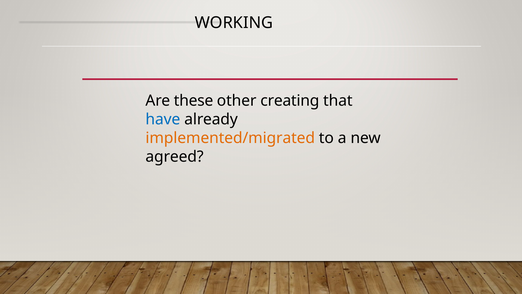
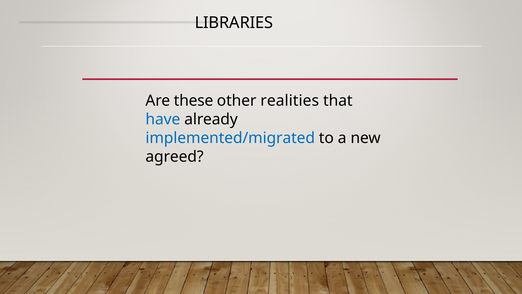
WORKING: WORKING -> LIBRARIES
creating: creating -> realities
implemented/migrated colour: orange -> blue
